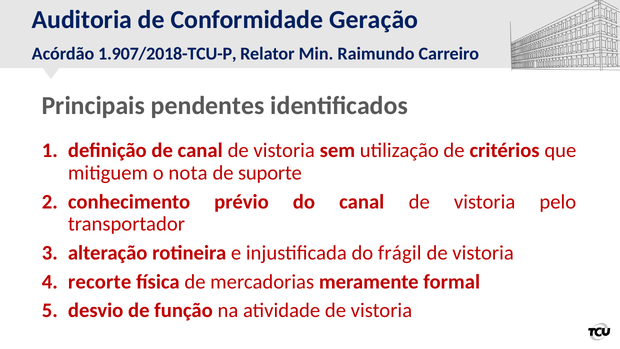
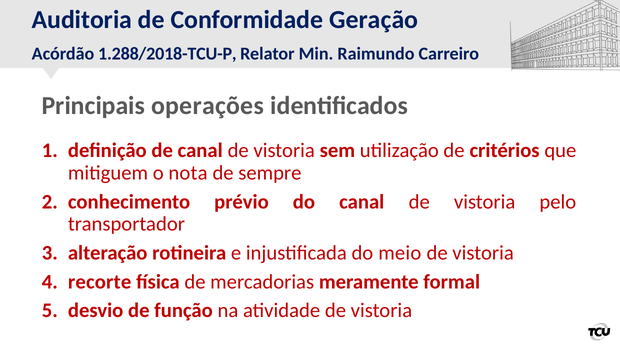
1.907/2018-TCU-P: 1.907/2018-TCU-P -> 1.288/2018-TCU-P
pendentes: pendentes -> operações
suporte: suporte -> sempre
frágil: frágil -> meio
